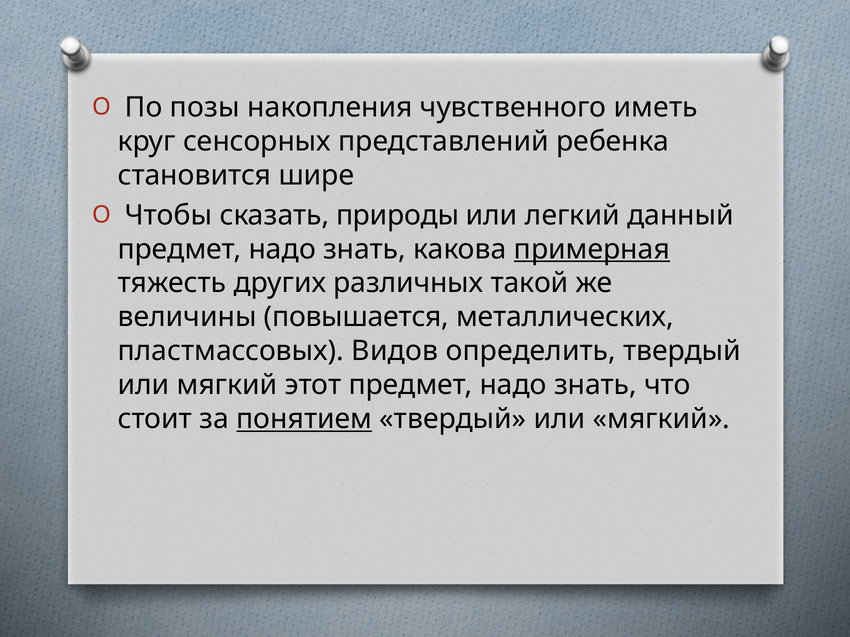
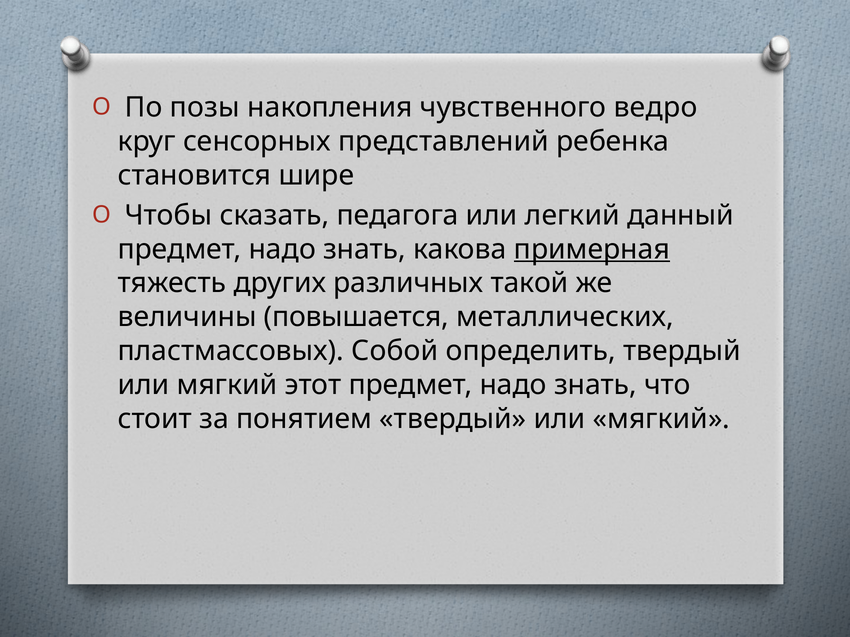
иметь: иметь -> ведро
природы: природы -> педагога
Видов: Видов -> Собой
понятием underline: present -> none
